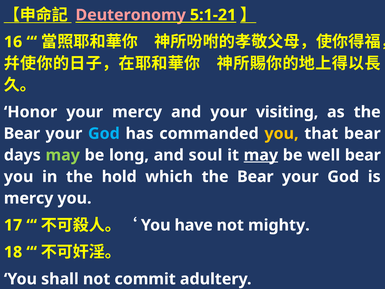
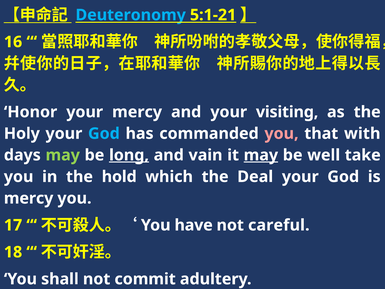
Deuteronomy colour: pink -> light blue
Bear at (22, 133): Bear -> Holy
you at (282, 133) colour: yellow -> pink
that bear: bear -> with
long underline: none -> present
soul: soul -> vain
well bear: bear -> take
which the Bear: Bear -> Deal
mighty: mighty -> careful
